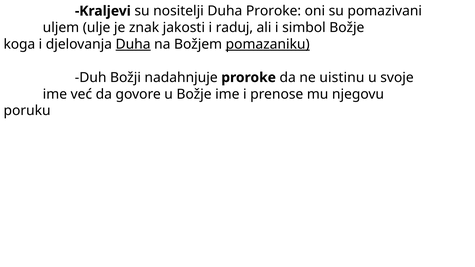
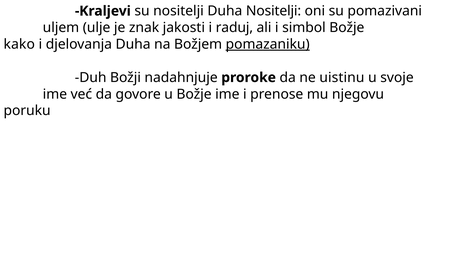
Duha Proroke: Proroke -> Nositelji
koga: koga -> kako
Duha at (133, 44) underline: present -> none
